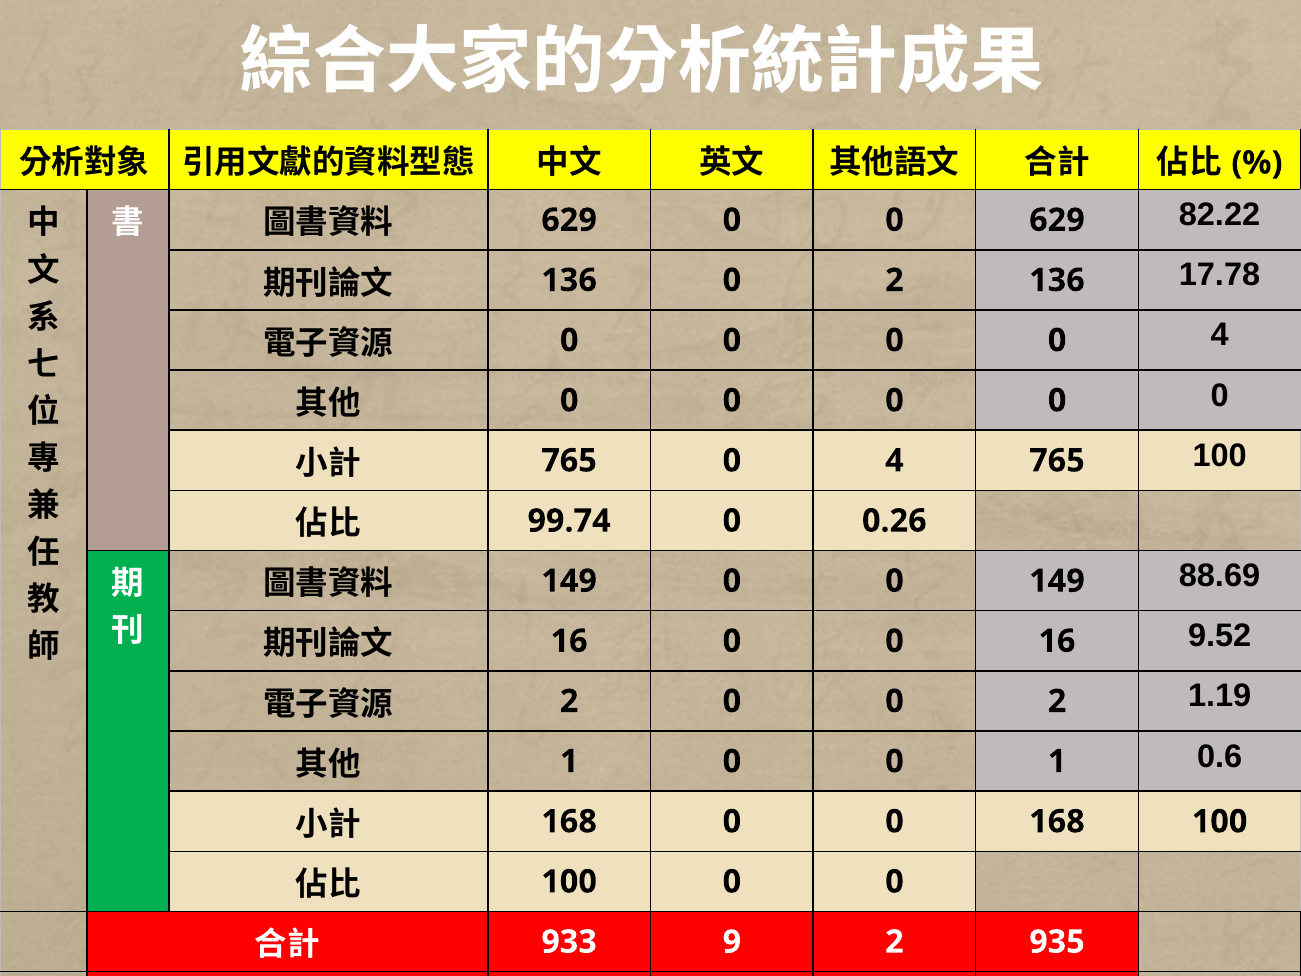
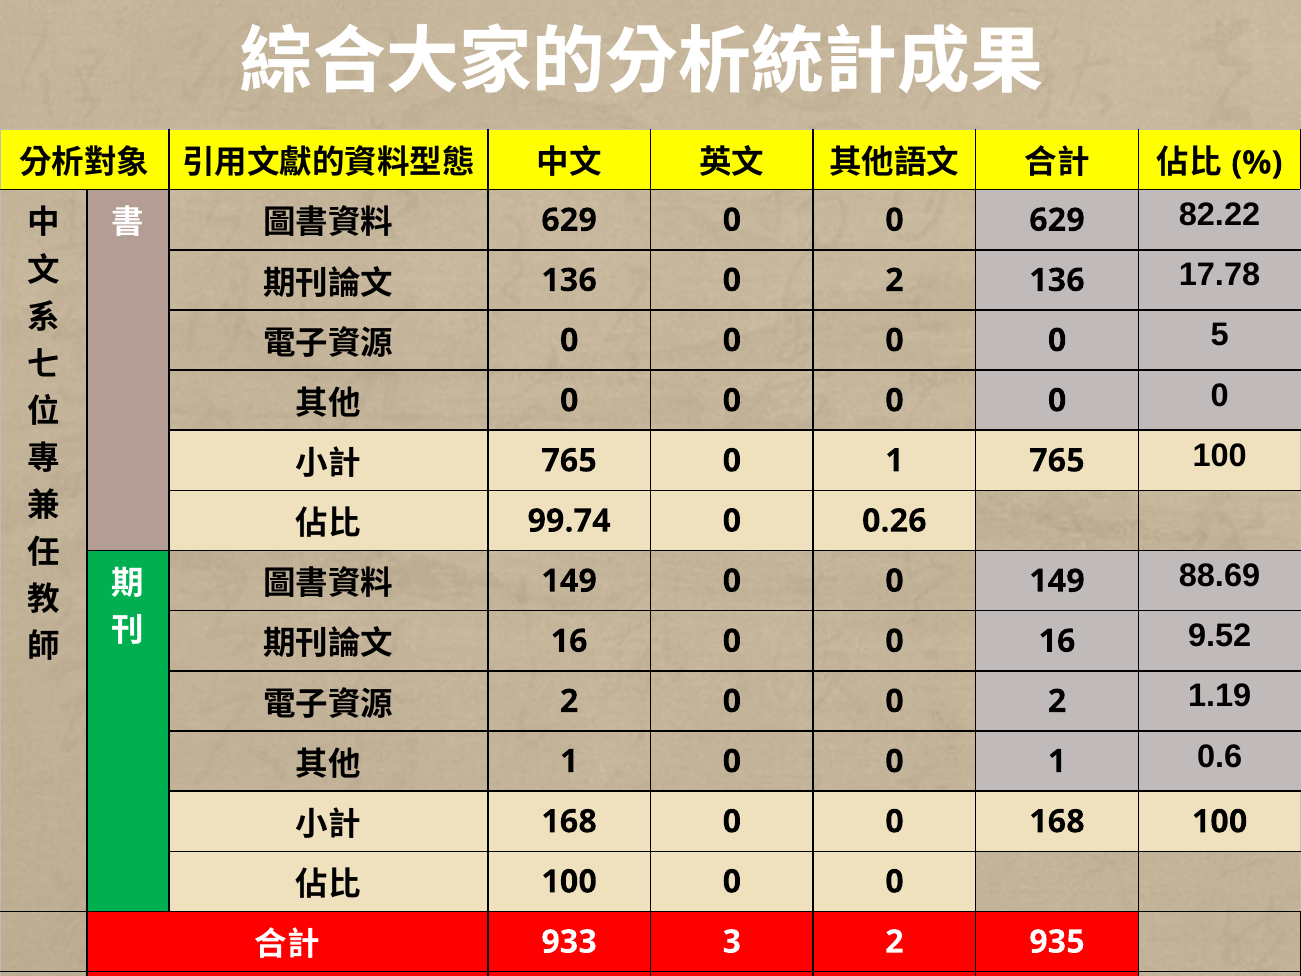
0 0 4: 4 -> 5
765 0 4: 4 -> 1
9: 9 -> 3
